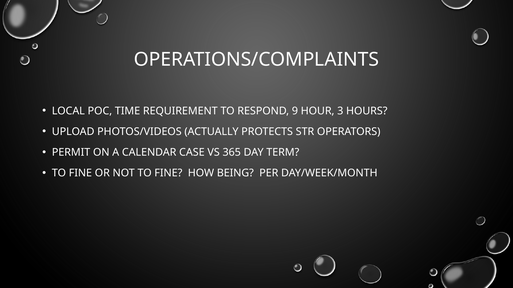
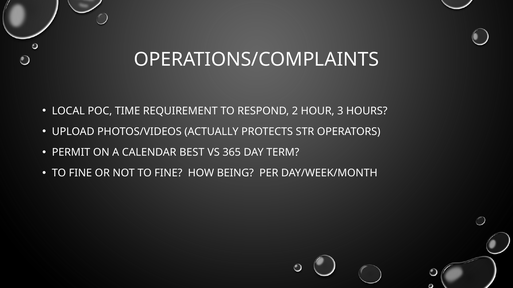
9: 9 -> 2
CASE: CASE -> BEST
